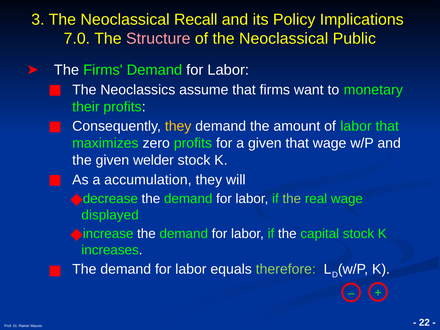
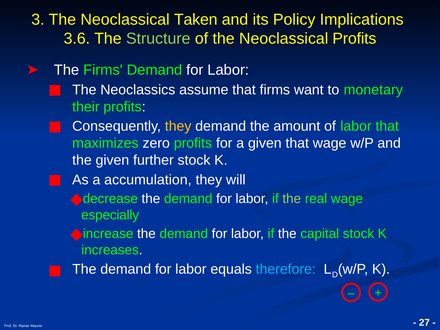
Recall: Recall -> Taken
7.0: 7.0 -> 3.6
Structure colour: pink -> light green
Neoclassical Public: Public -> Profits
welder: welder -> further
displayed: displayed -> especially
therefore colour: light green -> light blue
22: 22 -> 27
